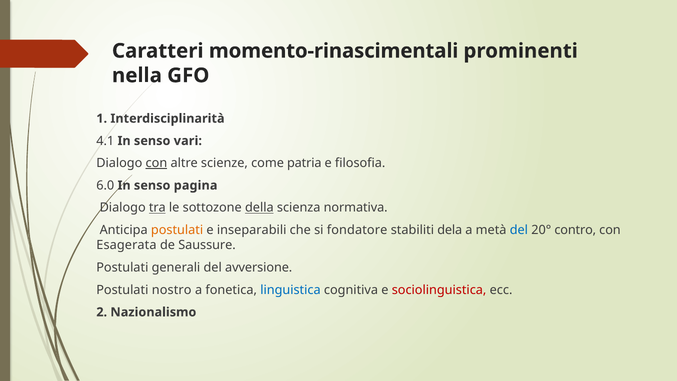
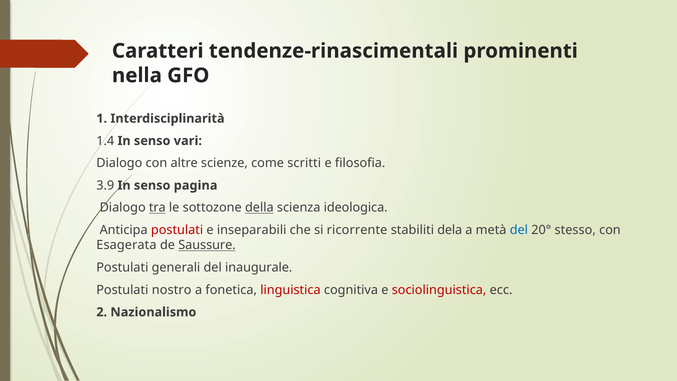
momento-rinascimentali: momento-rinascimentali -> tendenze-rinascimentali
4.1: 4.1 -> 1.4
con at (156, 163) underline: present -> none
patria: patria -> scritti
6.0: 6.0 -> 3.9
normativa: normativa -> ideologica
postulati at (177, 230) colour: orange -> red
fondatore: fondatore -> ricorrente
contro: contro -> stesso
Saussure underline: none -> present
avversione: avversione -> inaugurale
linguistica colour: blue -> red
